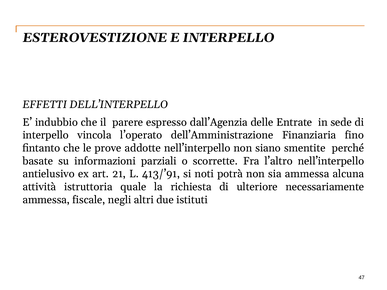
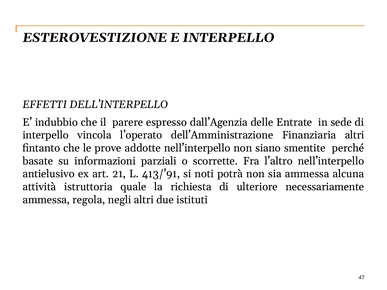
Finanziaria fino: fino -> altri
fiscale: fiscale -> regola
